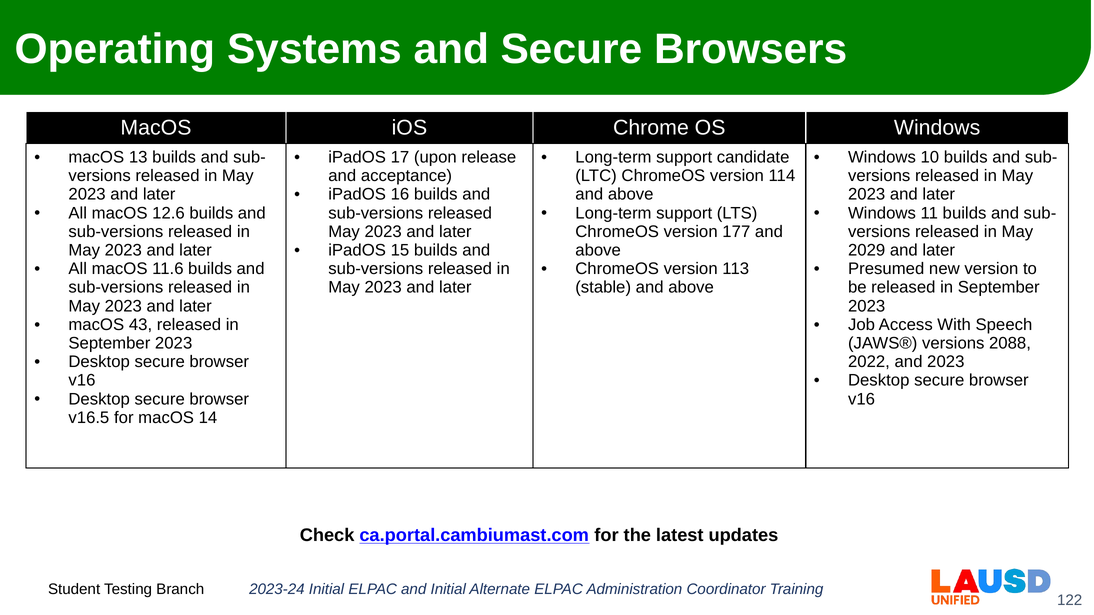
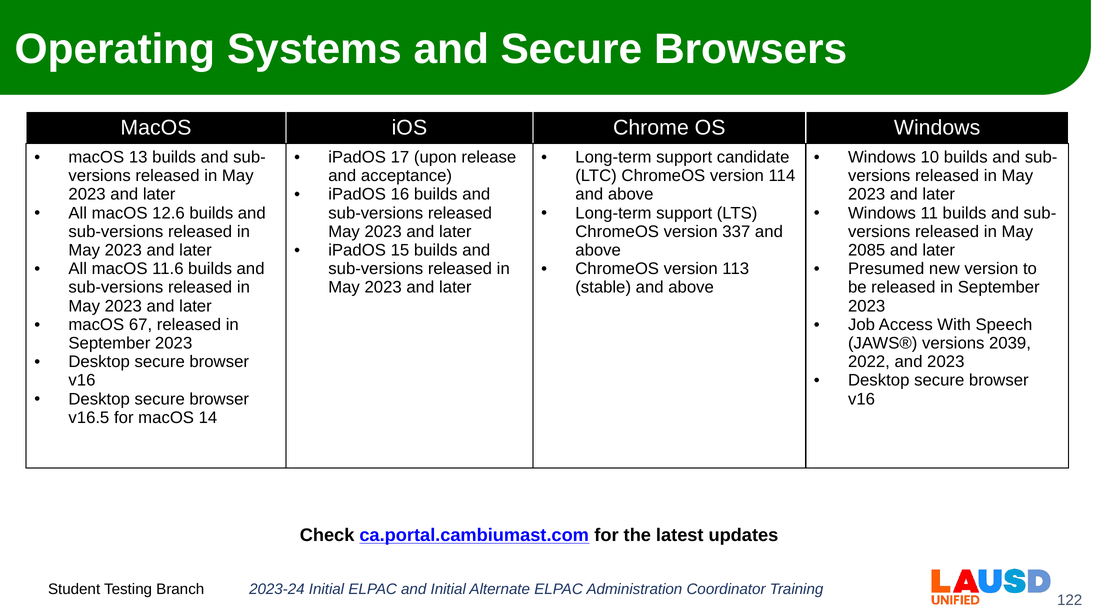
177: 177 -> 337
2029: 2029 -> 2085
43: 43 -> 67
2088: 2088 -> 2039
